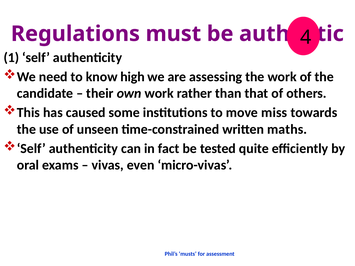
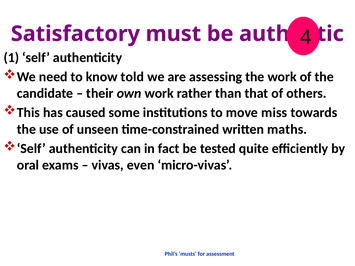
Regulations: Regulations -> Satisfactory
high: high -> told
